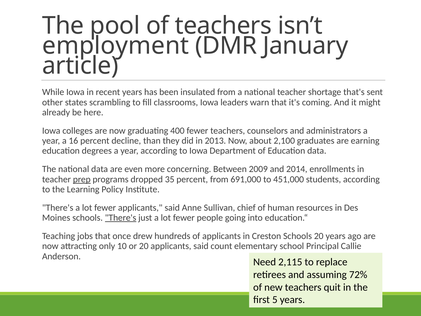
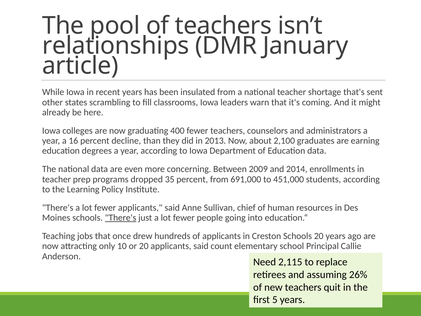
employment: employment -> relationships
prep underline: present -> none
72%: 72% -> 26%
